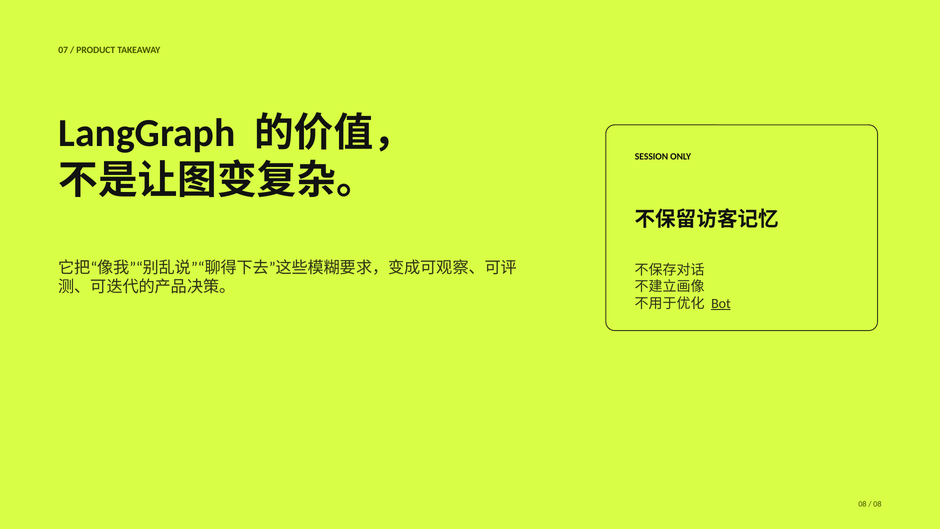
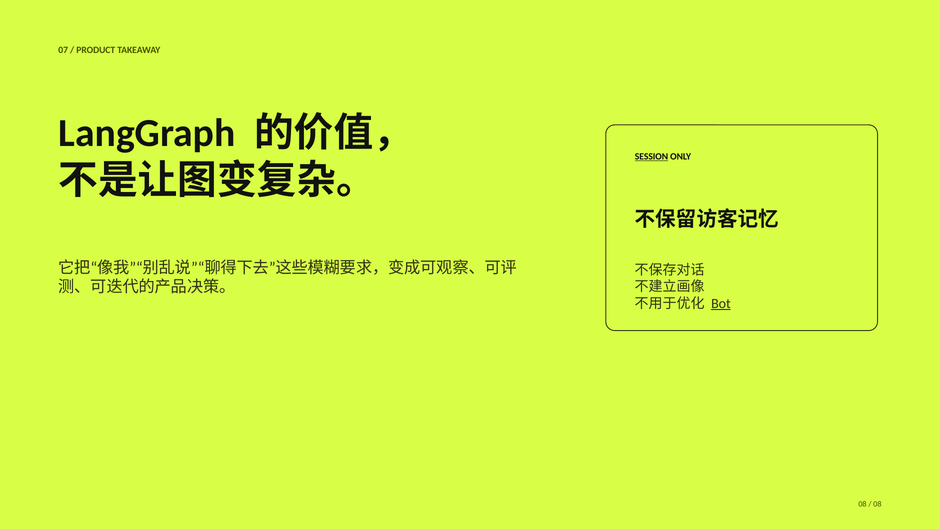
SESSION underline: none -> present
